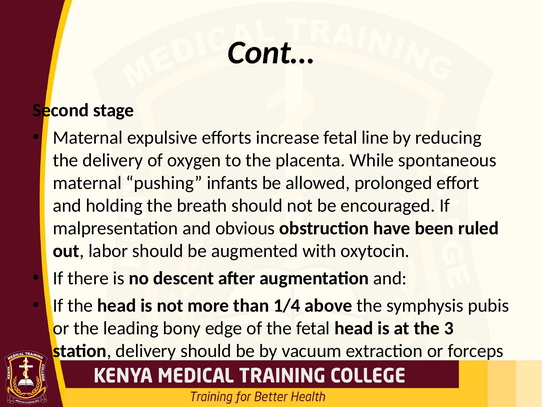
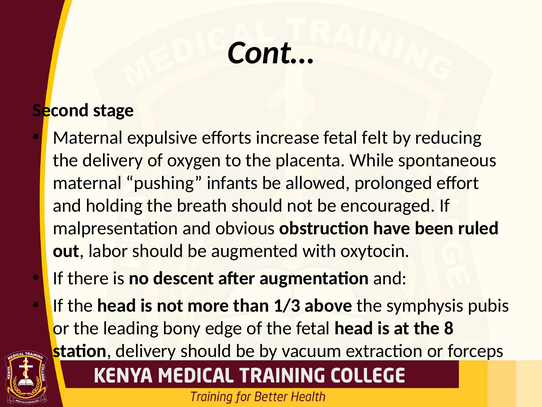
line: line -> felt
1/4: 1/4 -> 1/3
3: 3 -> 8
